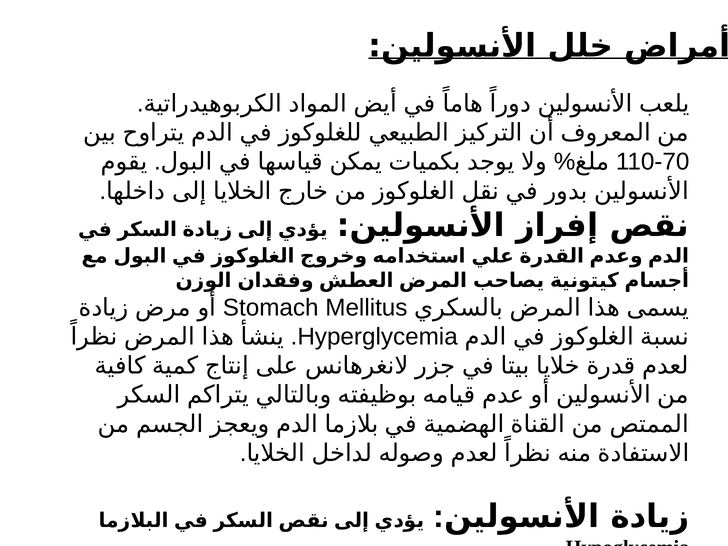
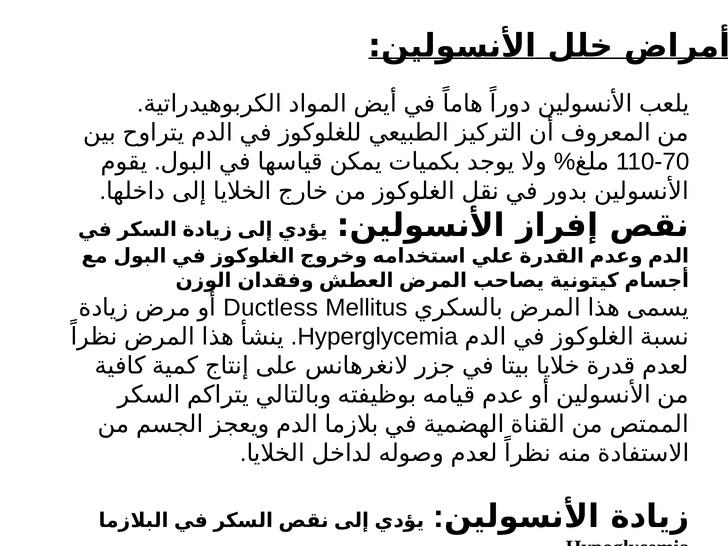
Stomach: Stomach -> Ductless
